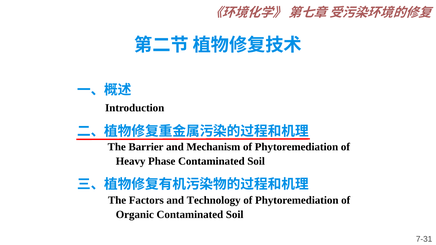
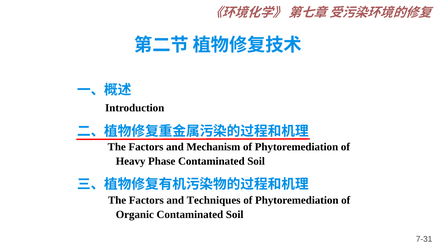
Barrier at (146, 147): Barrier -> Factors
Technology: Technology -> Techniques
